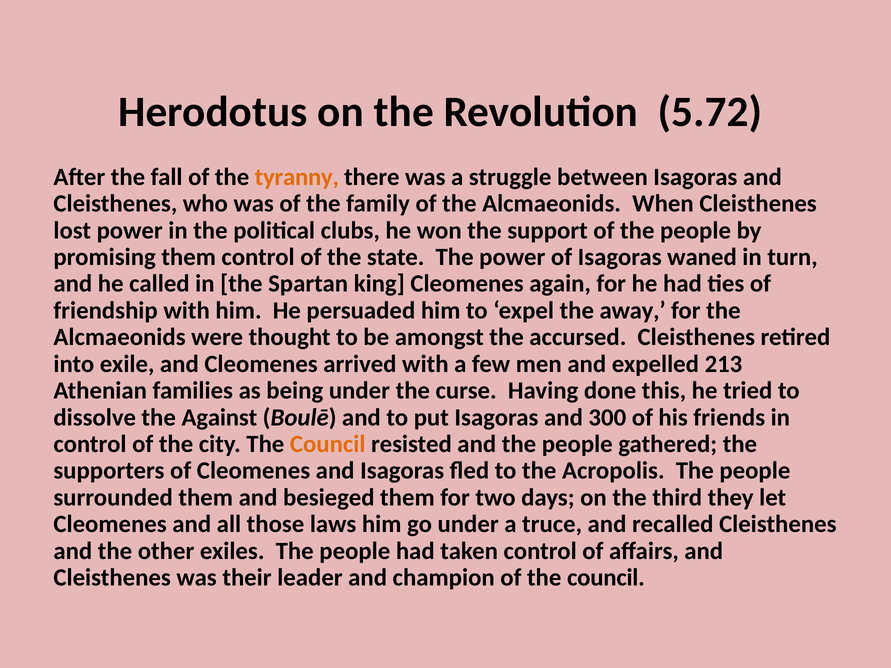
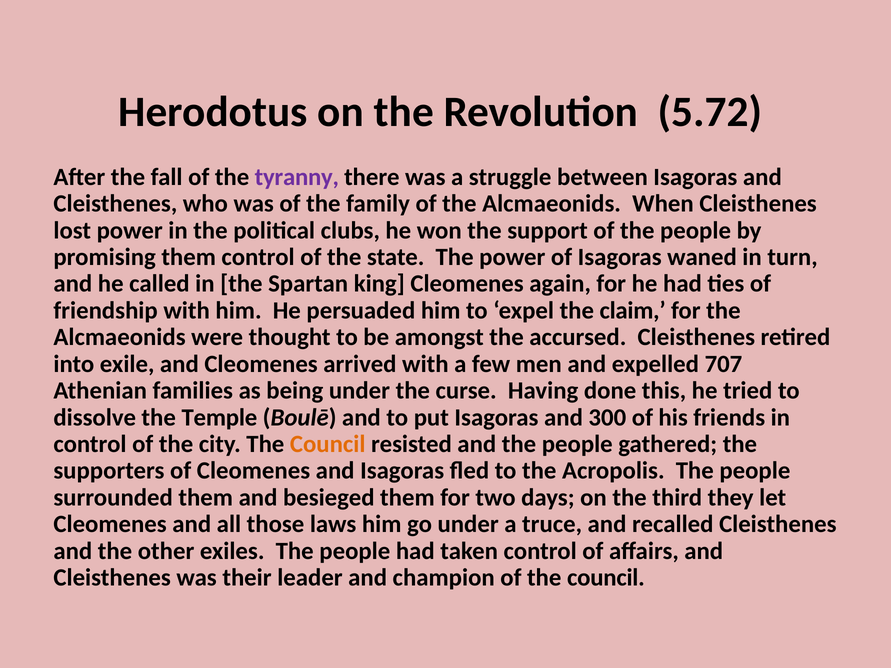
tyranny colour: orange -> purple
away: away -> claim
213: 213 -> 707
Against: Against -> Temple
